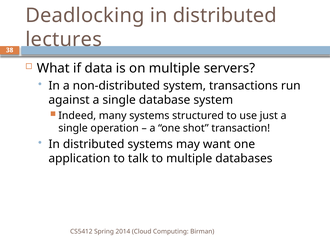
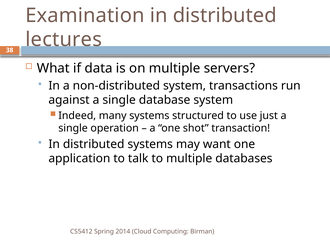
Deadlocking: Deadlocking -> Examination
